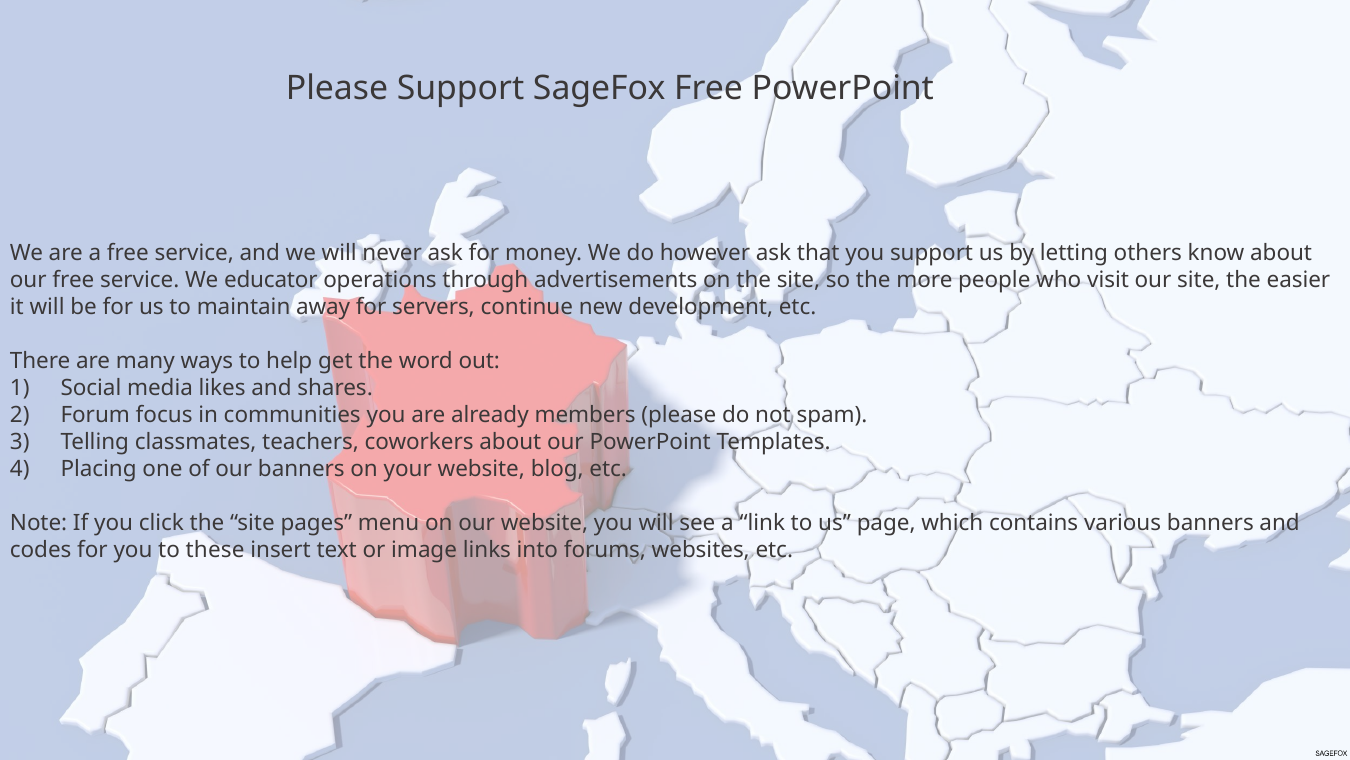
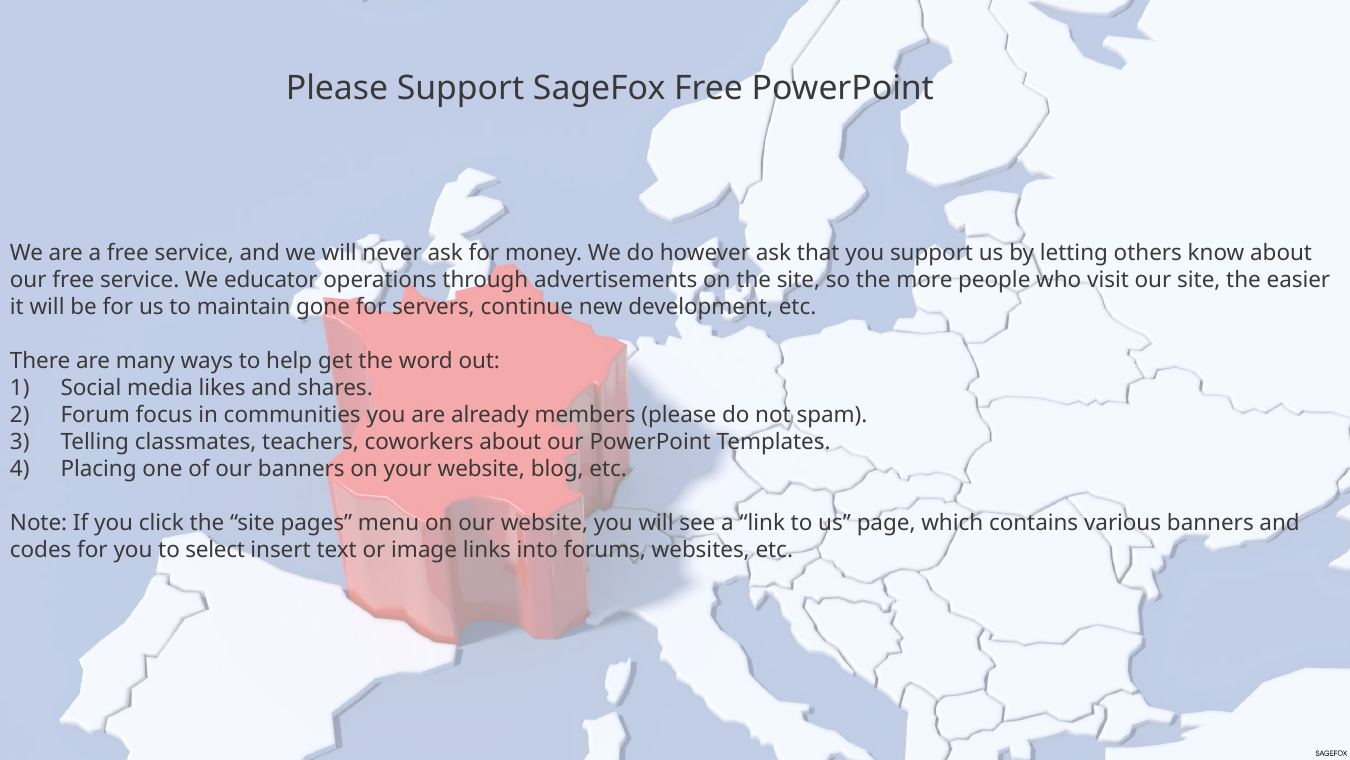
away: away -> gone
these: these -> select
